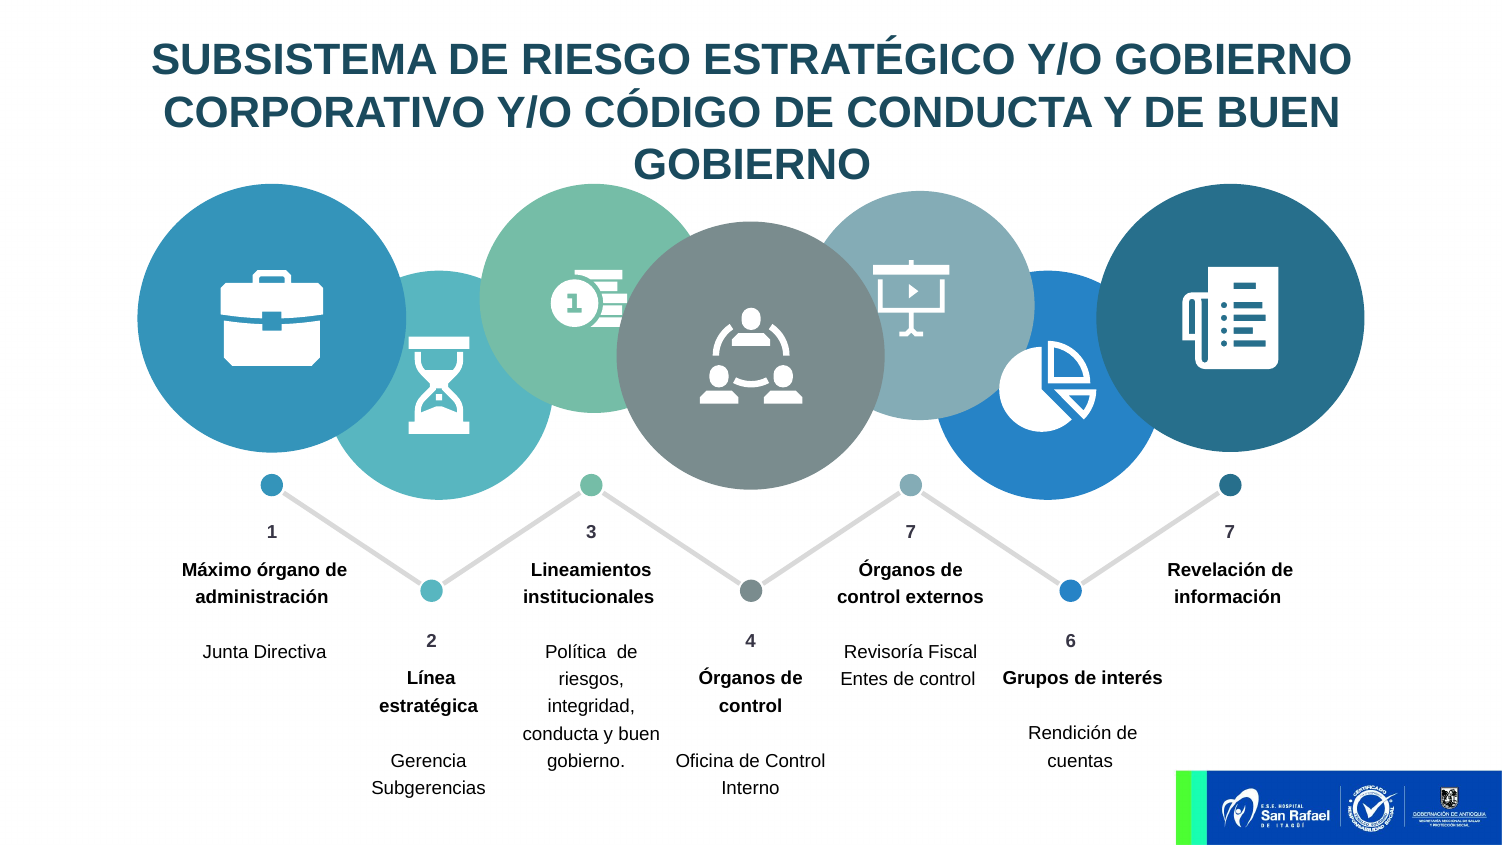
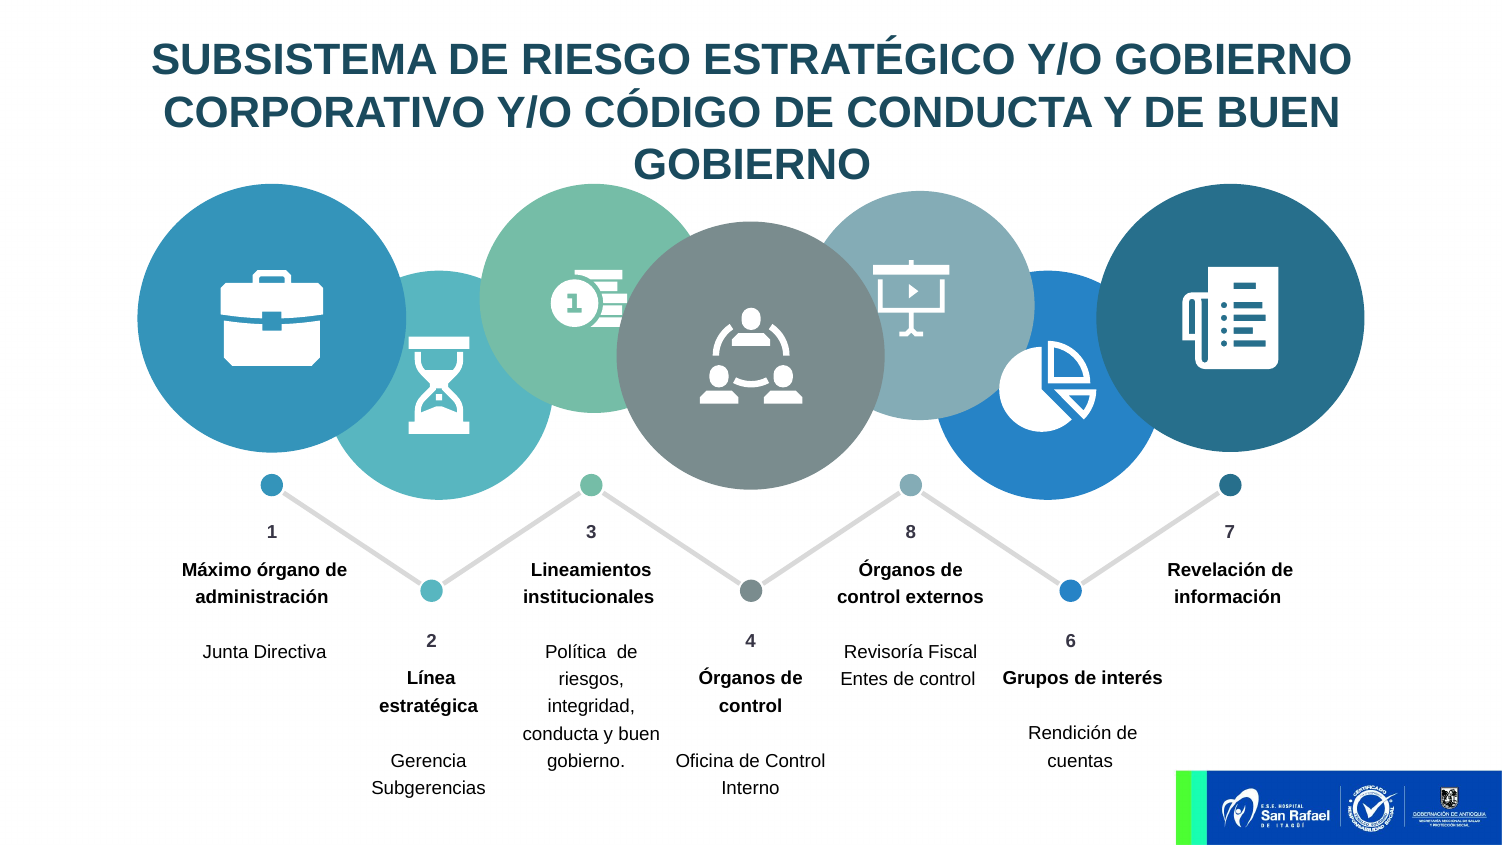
3 7: 7 -> 8
